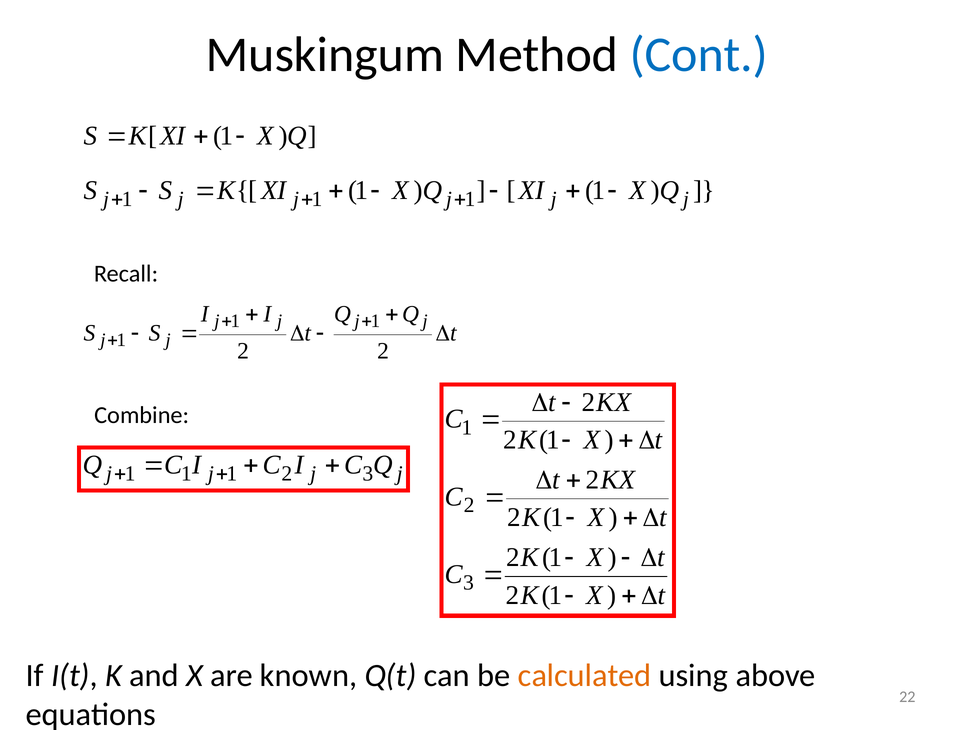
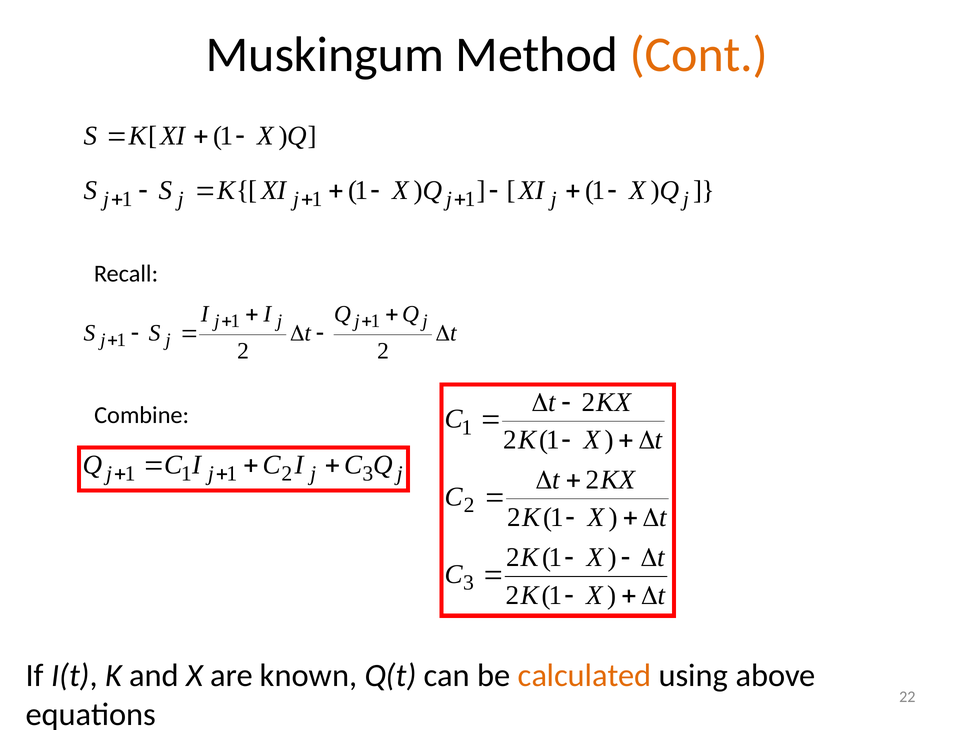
Cont colour: blue -> orange
